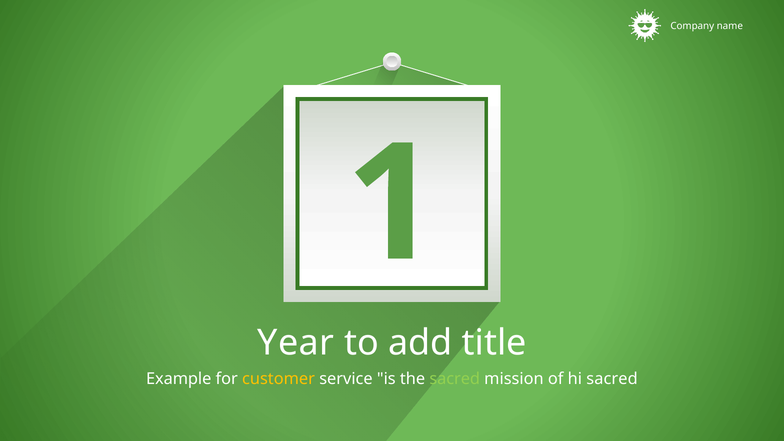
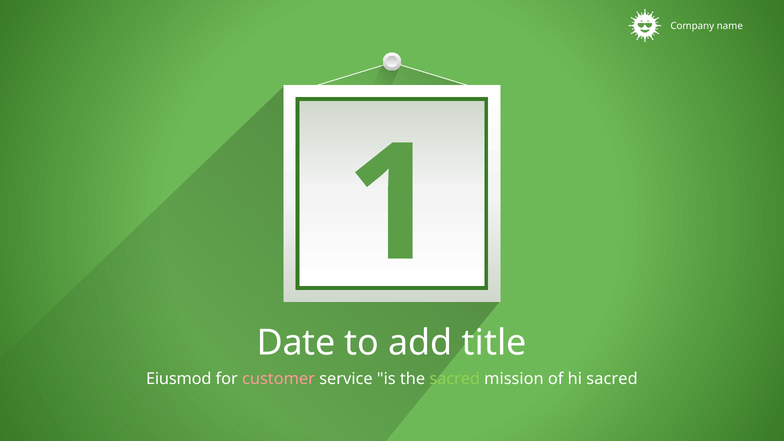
Year: Year -> Date
Example: Example -> Eiusmod
customer colour: yellow -> pink
